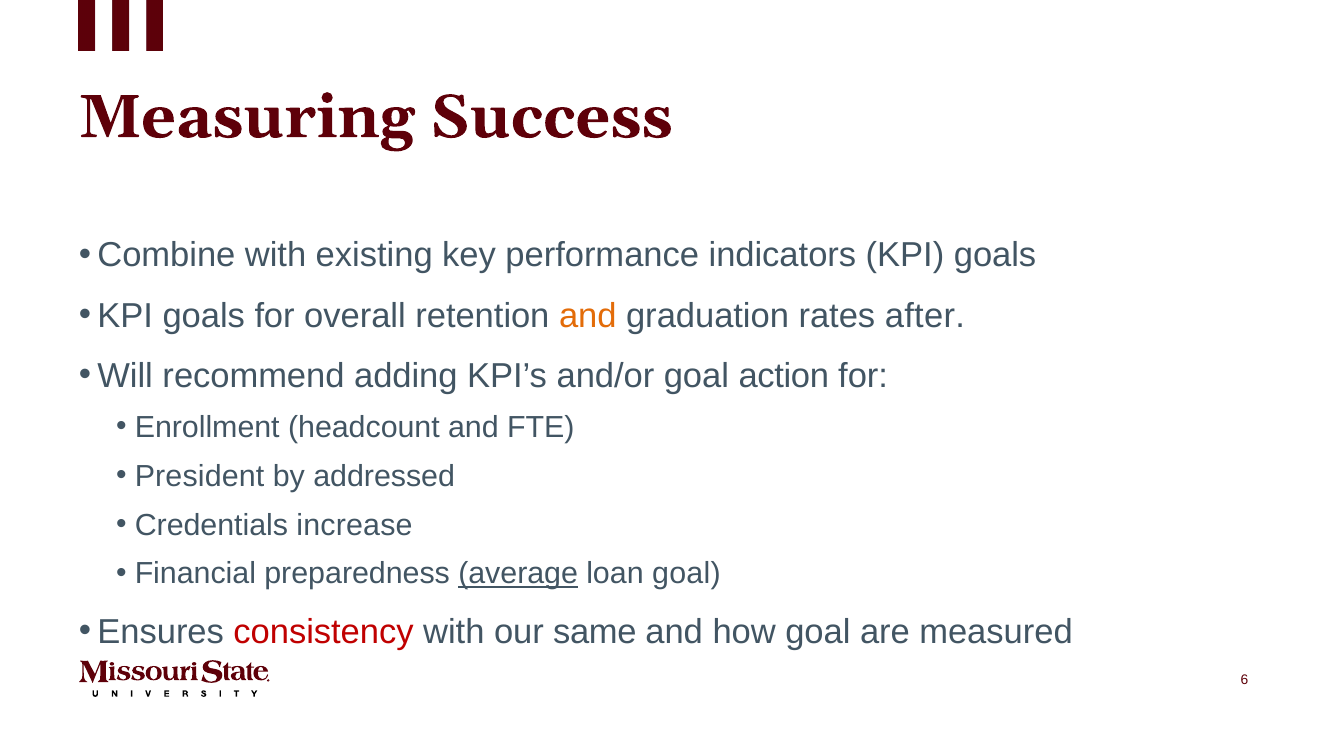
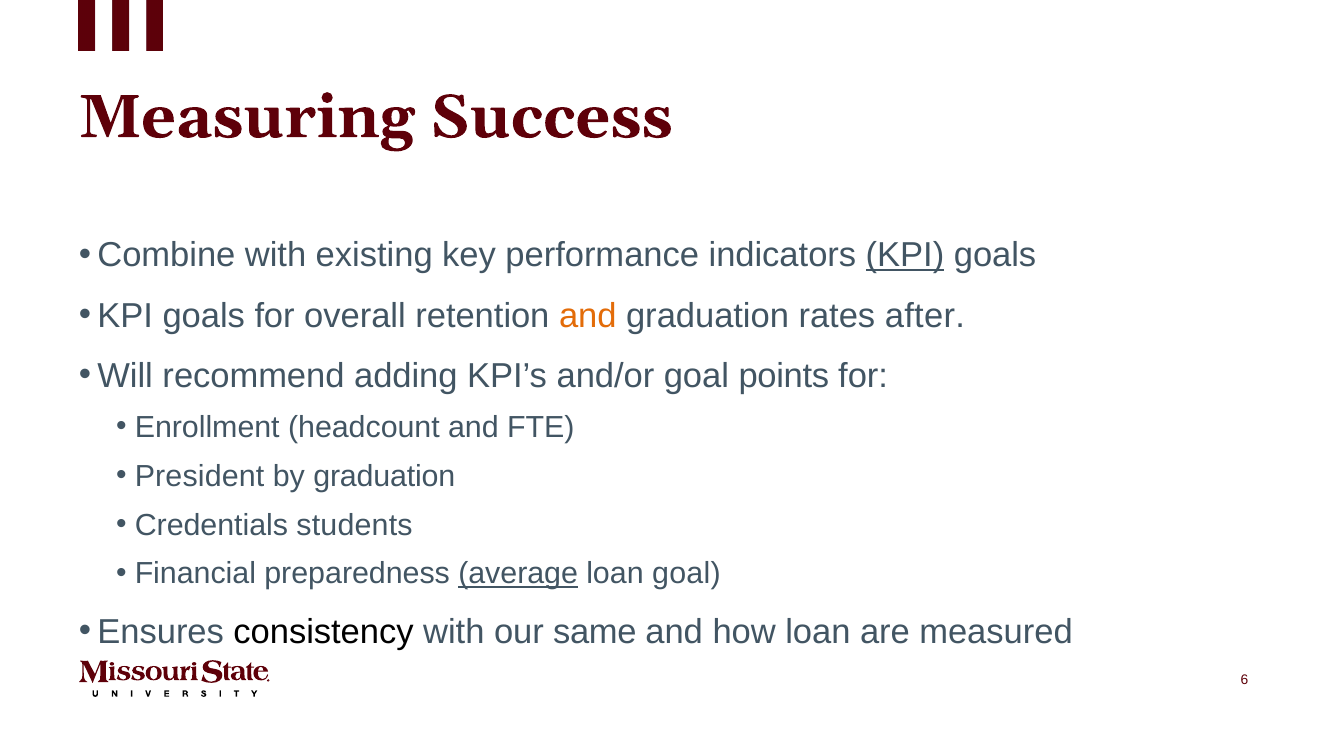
KPI at (905, 255) underline: none -> present
action: action -> points
by addressed: addressed -> graduation
increase: increase -> students
consistency colour: red -> black
how goal: goal -> loan
